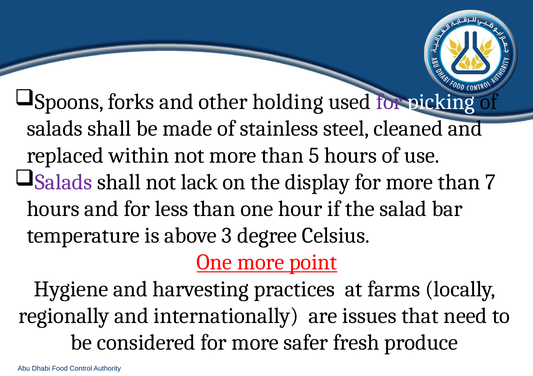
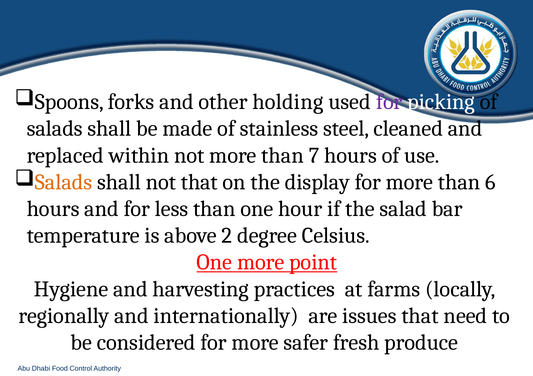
5: 5 -> 7
Salads at (64, 182) colour: purple -> orange
not lack: lack -> that
7: 7 -> 6
3: 3 -> 2
